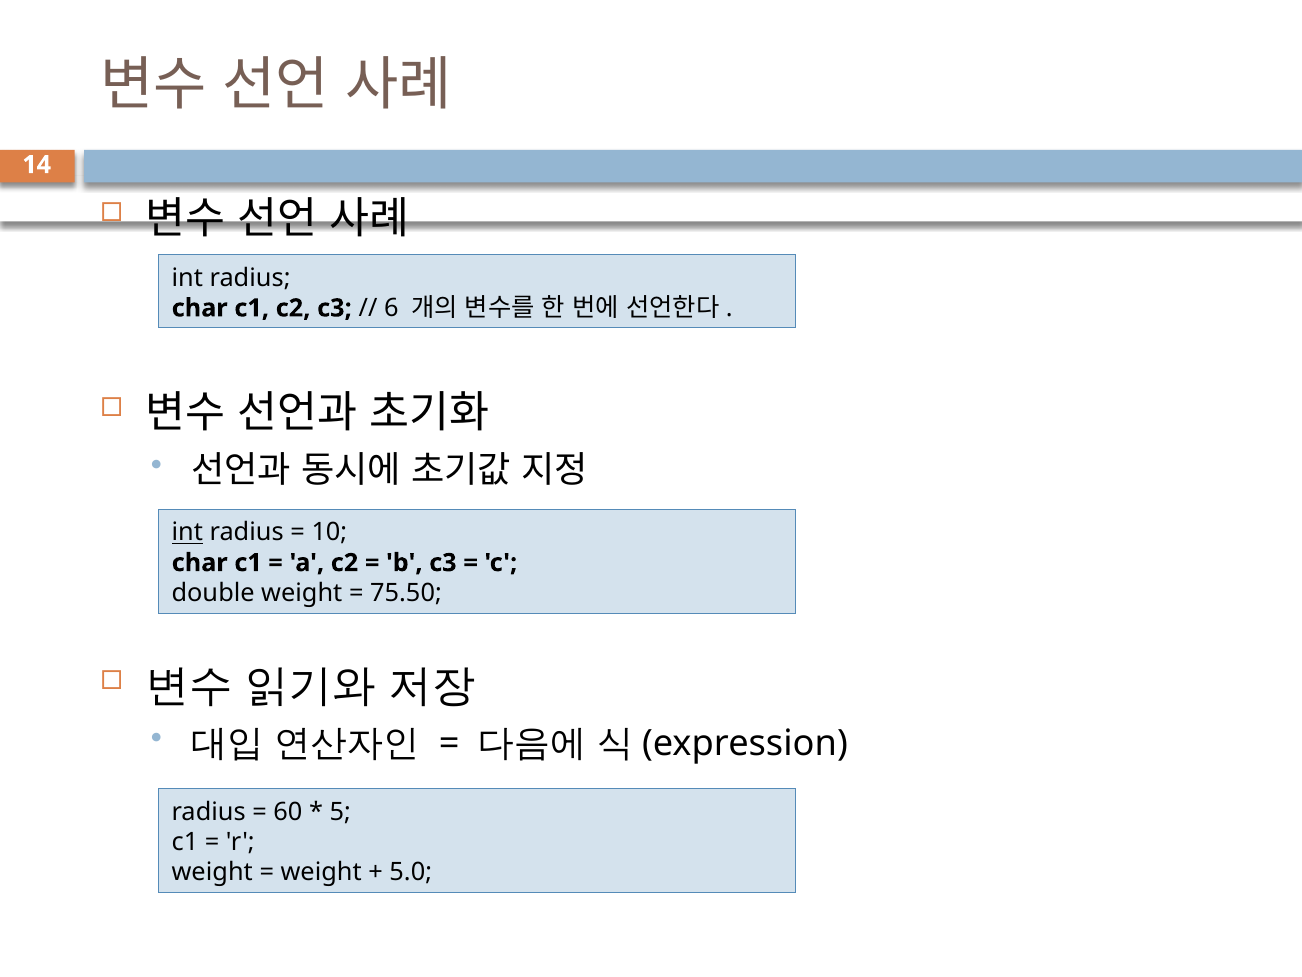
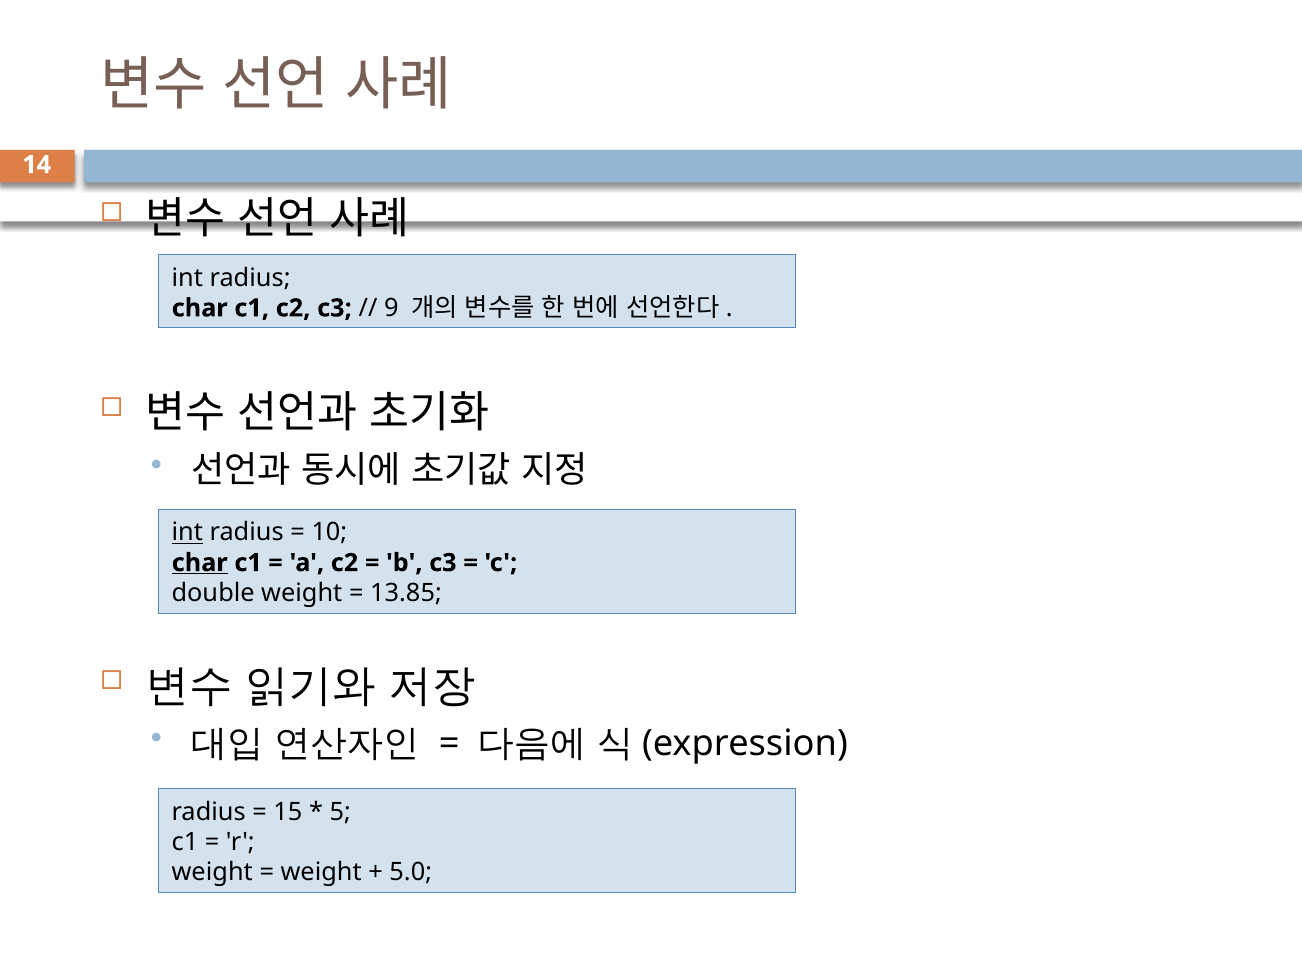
6: 6 -> 9
char at (200, 563) underline: none -> present
75.50: 75.50 -> 13.85
60: 60 -> 15
